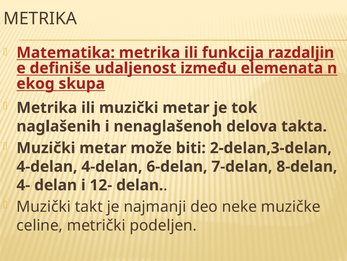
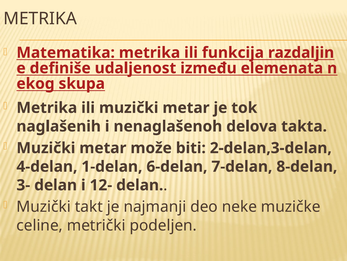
4-delan 4-delan: 4-delan -> 1-delan
4-: 4- -> 3-
